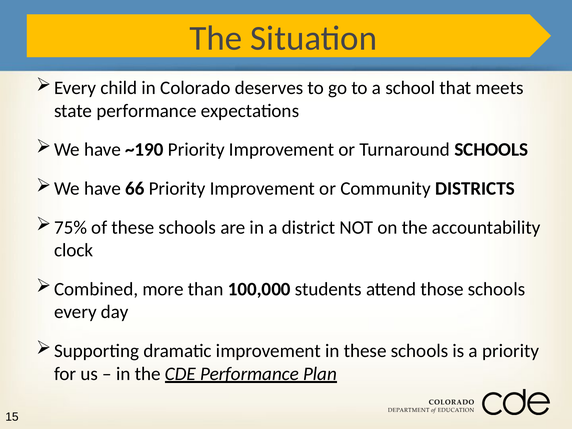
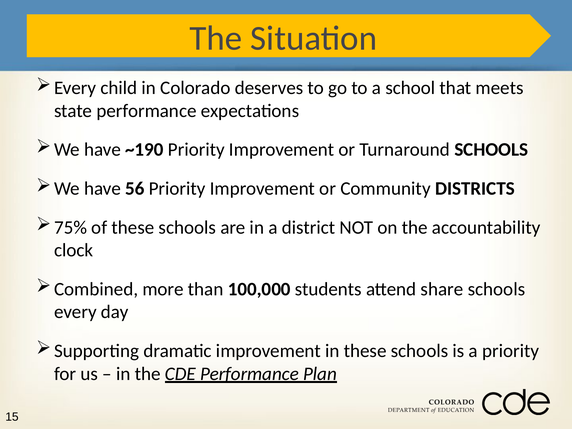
66: 66 -> 56
those: those -> share
